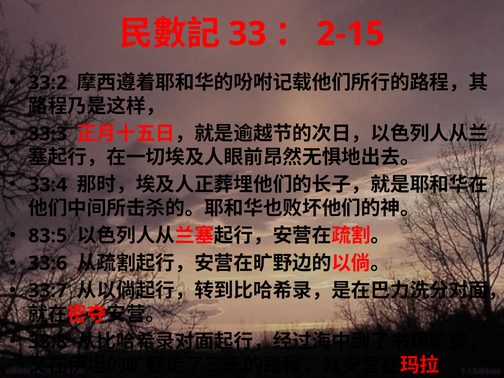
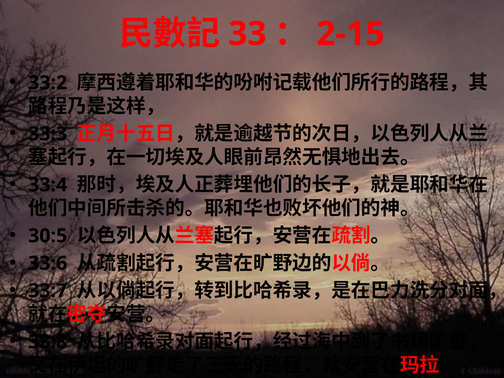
83:5: 83:5 -> 30:5
